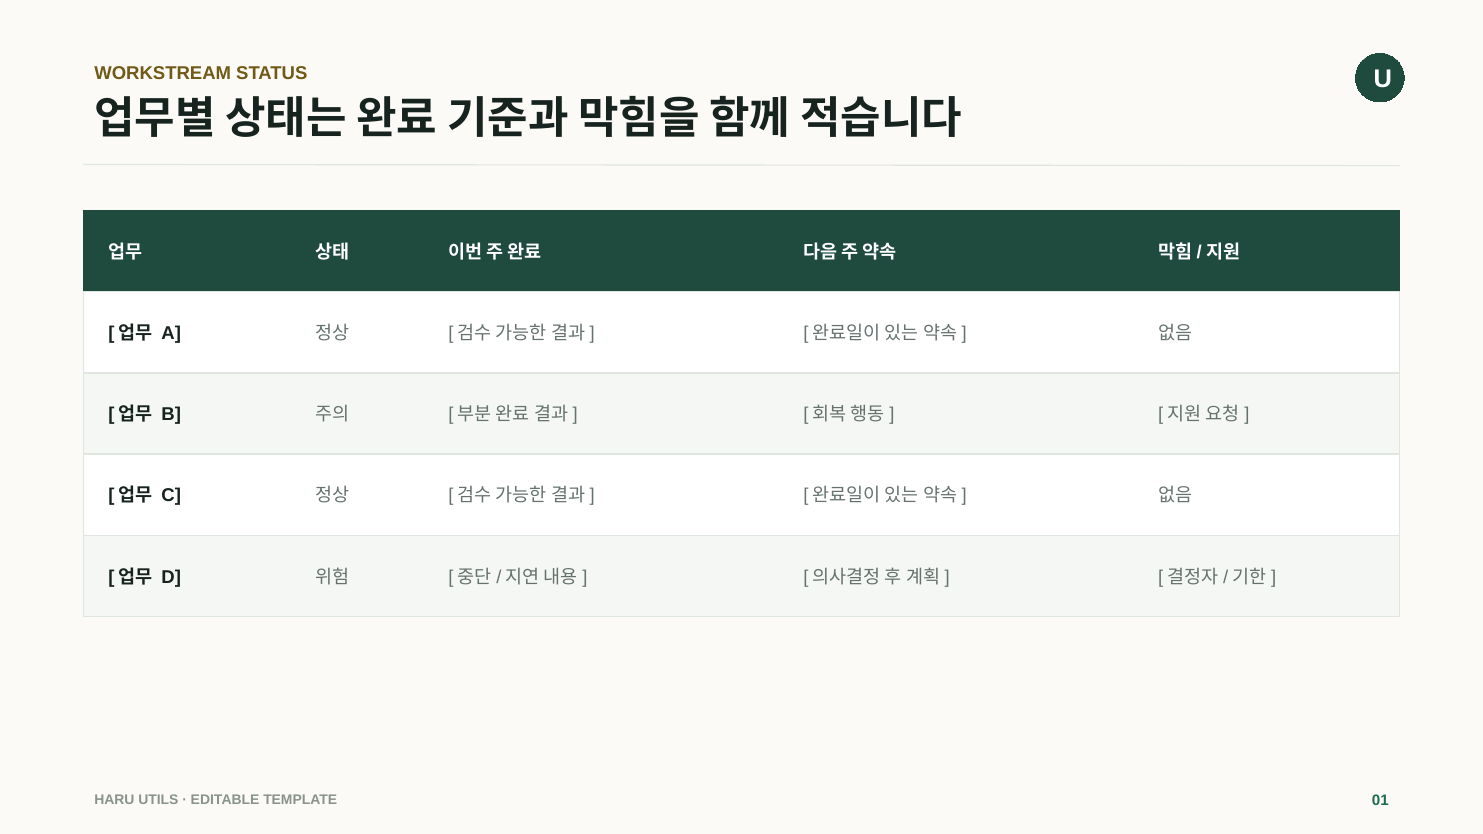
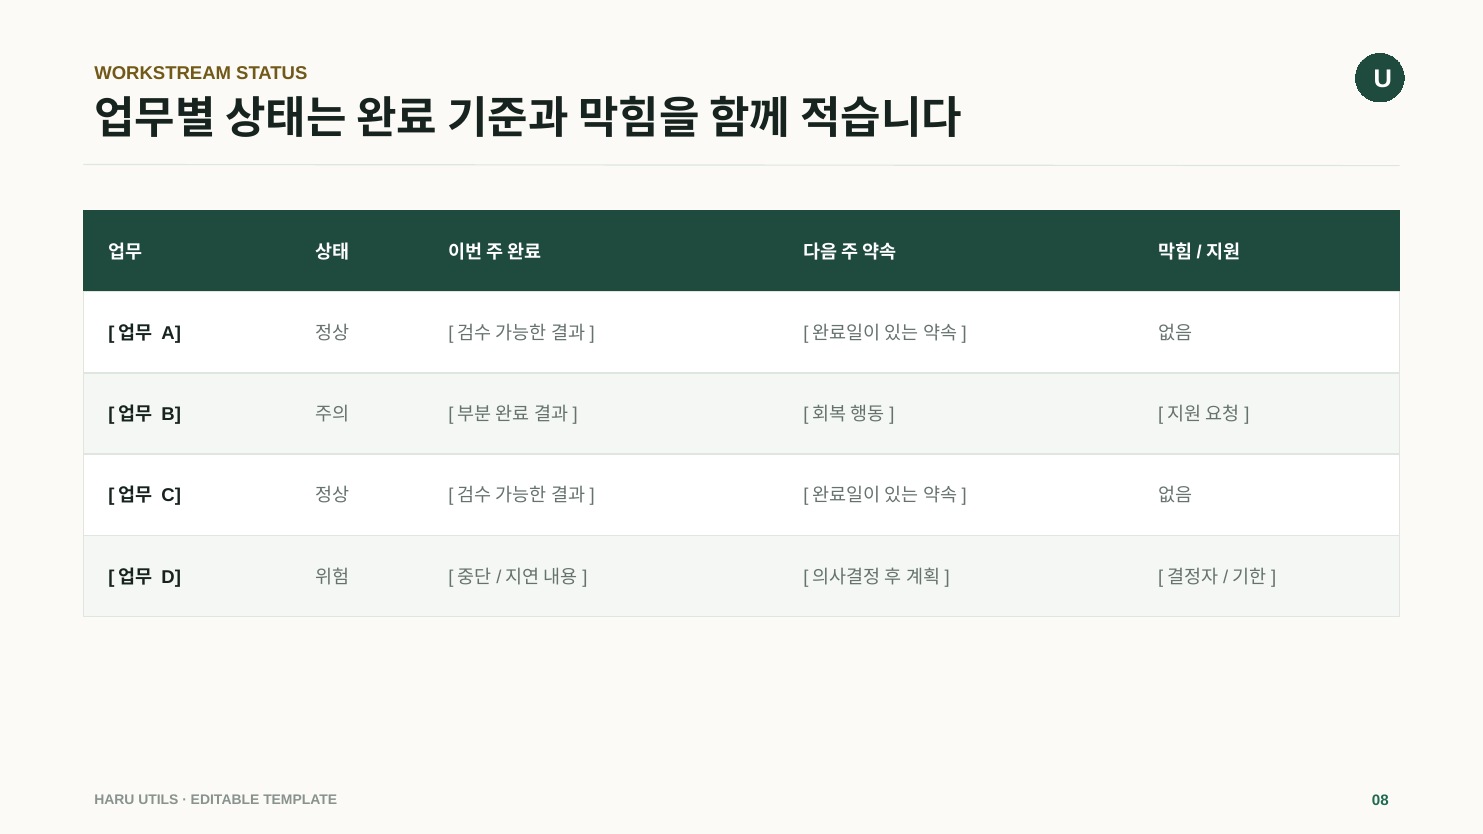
01: 01 -> 08
